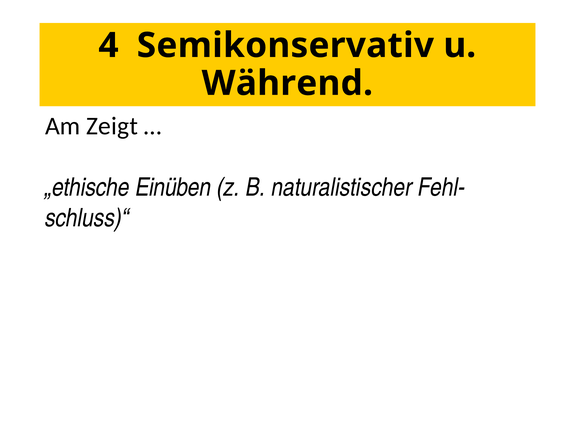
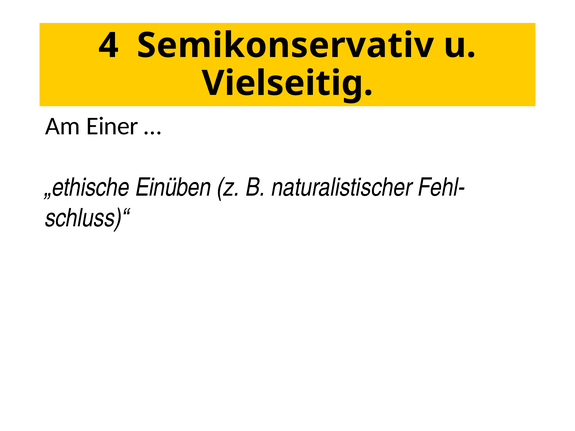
Während: Während -> Vielseitig
Zeigt: Zeigt -> Einer
